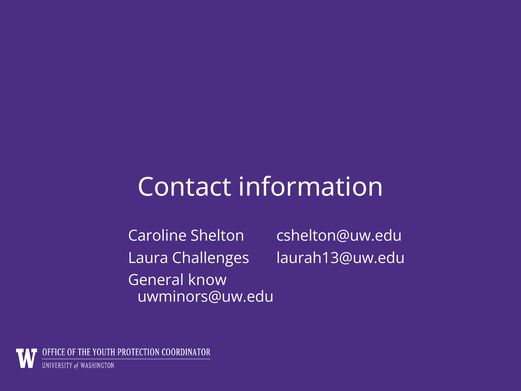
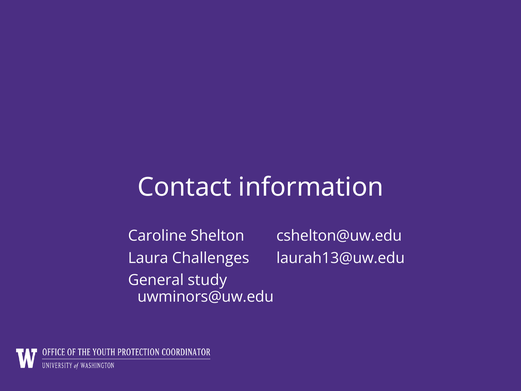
know: know -> study
